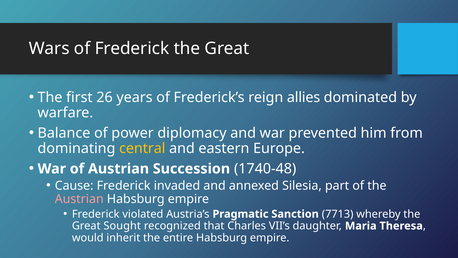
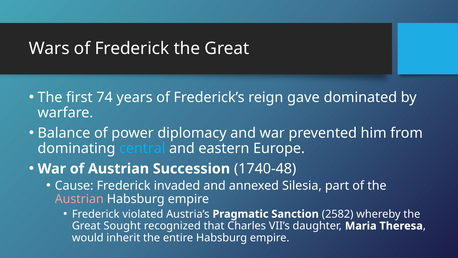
26: 26 -> 74
allies: allies -> gave
central colour: yellow -> light blue
7713: 7713 -> 2582
